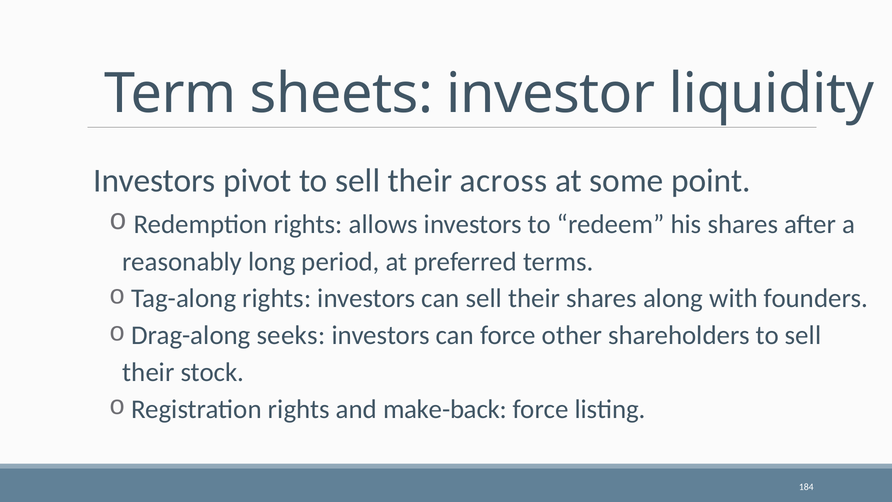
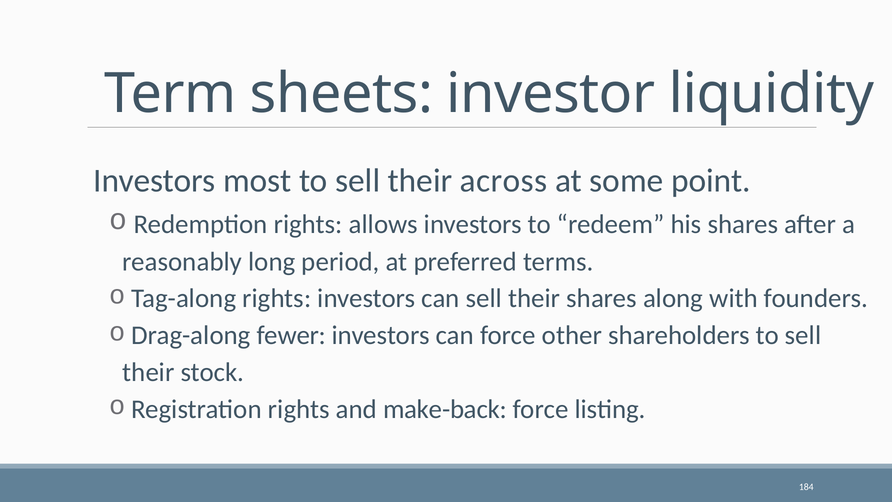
pivot: pivot -> most
seeks: seeks -> fewer
